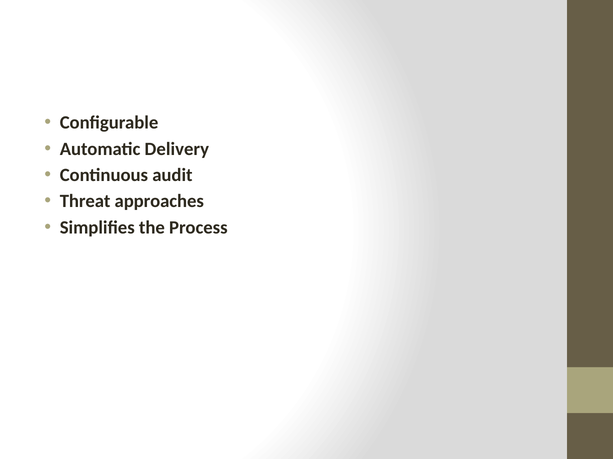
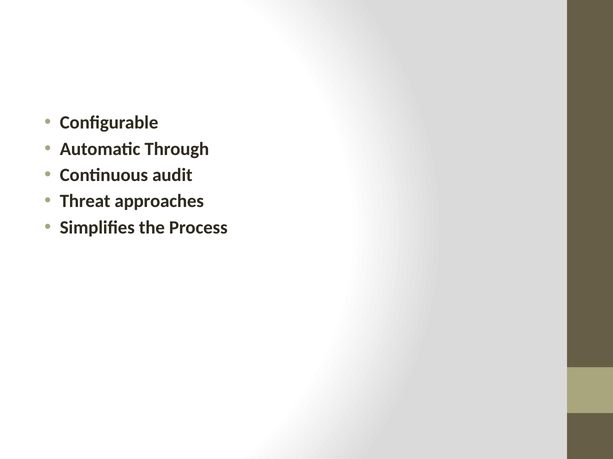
Delivery: Delivery -> Through
